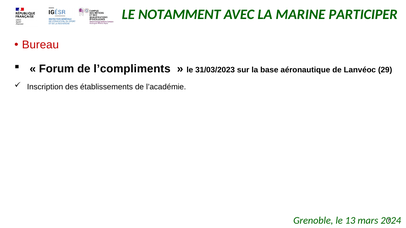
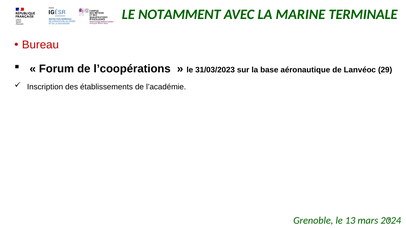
PARTICIPER: PARTICIPER -> TERMINALE
l’compliments: l’compliments -> l’coopérations
